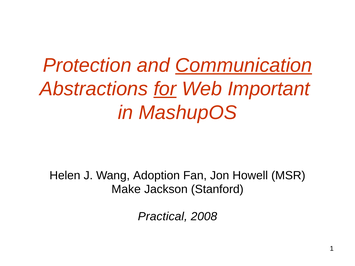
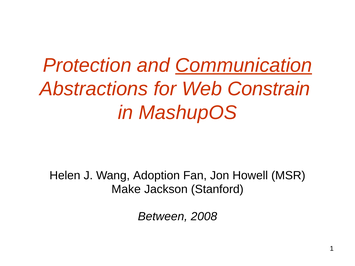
for underline: present -> none
Important: Important -> Constrain
Practical: Practical -> Between
